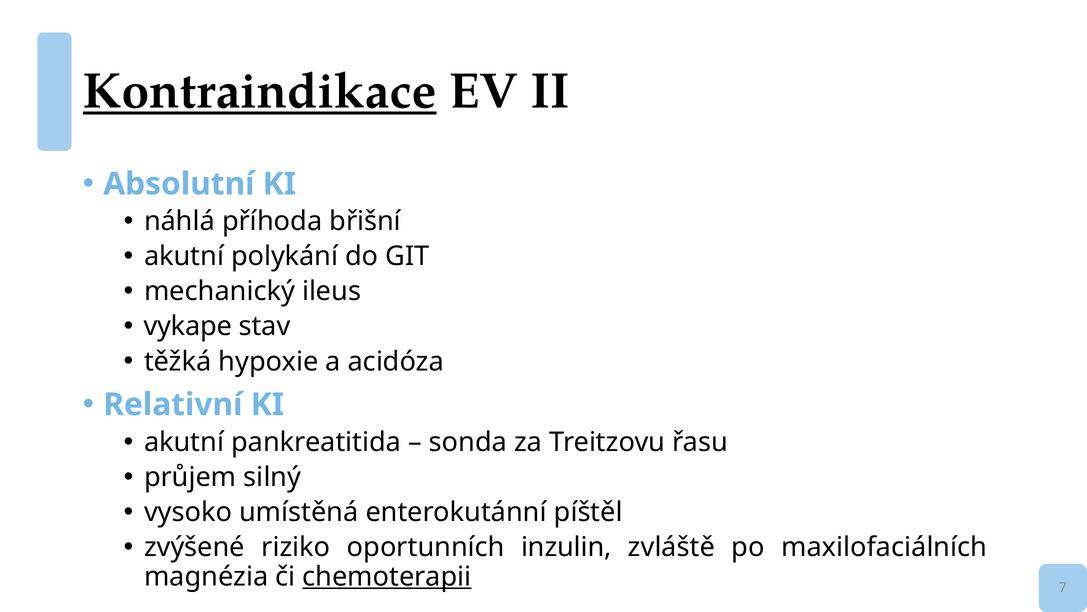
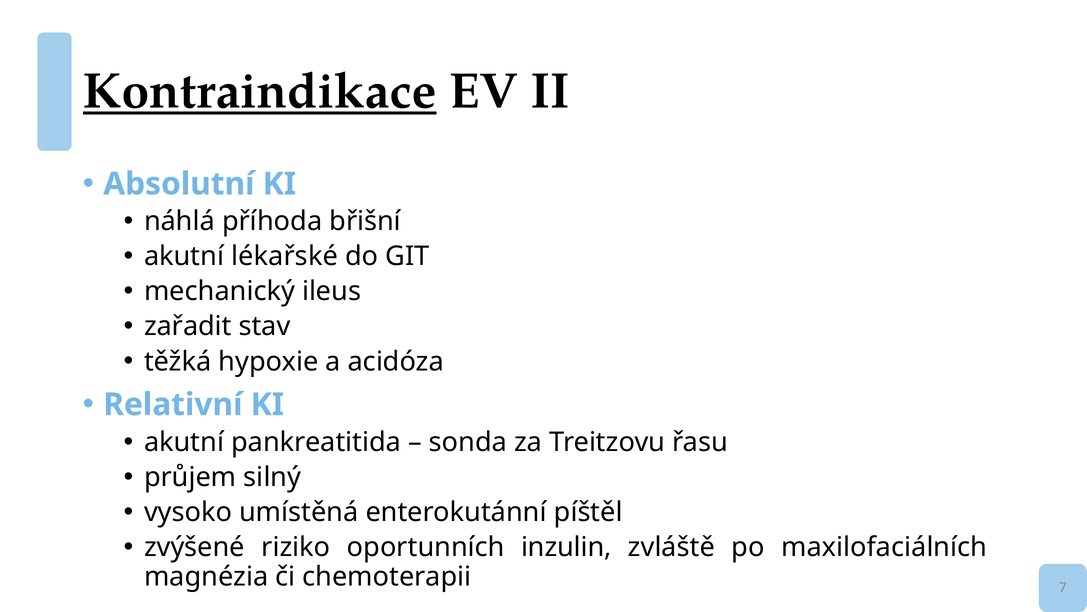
polykání: polykání -> lékařské
vykape: vykape -> zařadit
chemoterapii underline: present -> none
